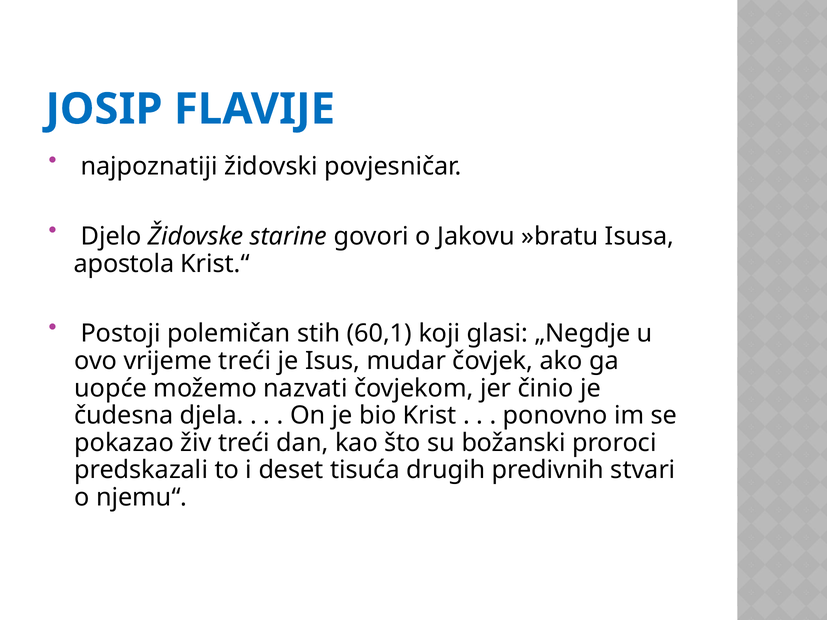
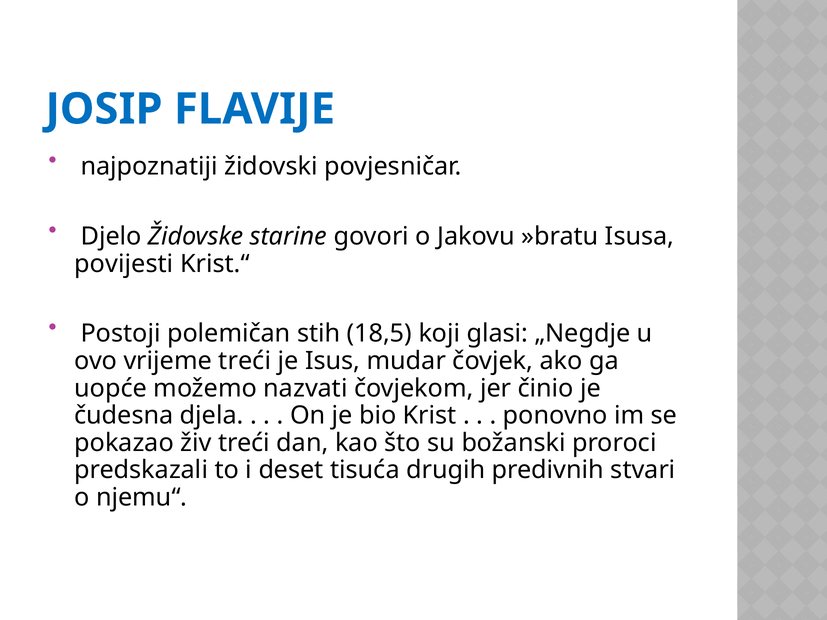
apostola: apostola -> povijesti
60,1: 60,1 -> 18,5
